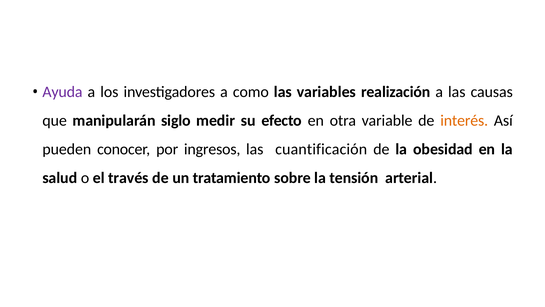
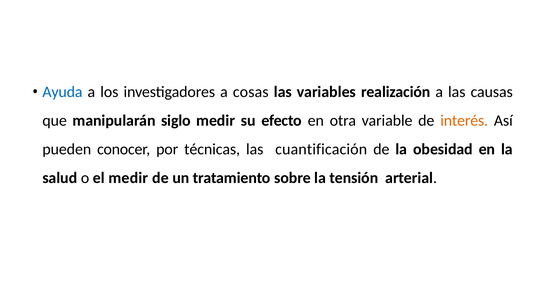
Ayuda colour: purple -> blue
como: como -> cosas
ingresos: ingresos -> técnicas
el través: través -> medir
